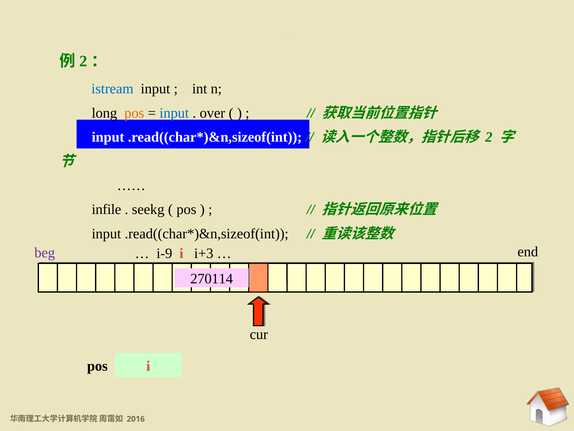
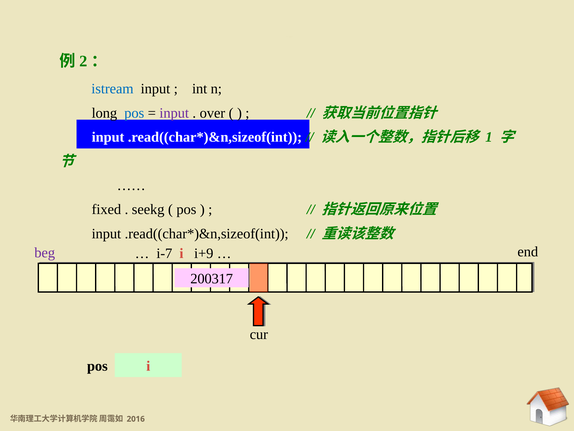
pos at (134, 113) colour: orange -> blue
input at (174, 113) colour: blue -> purple
2: 2 -> 1
infile: infile -> fixed
i-9: i-9 -> i-7
i+3: i+3 -> i+9
270114: 270114 -> 200317
